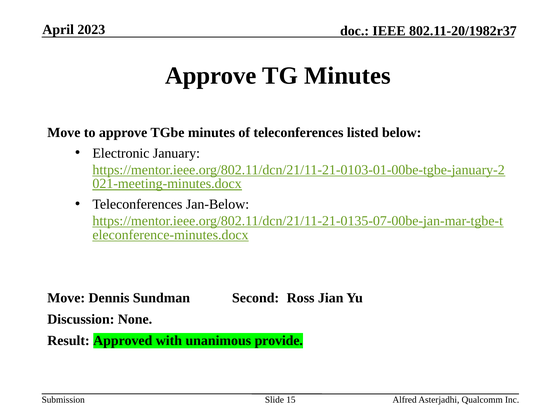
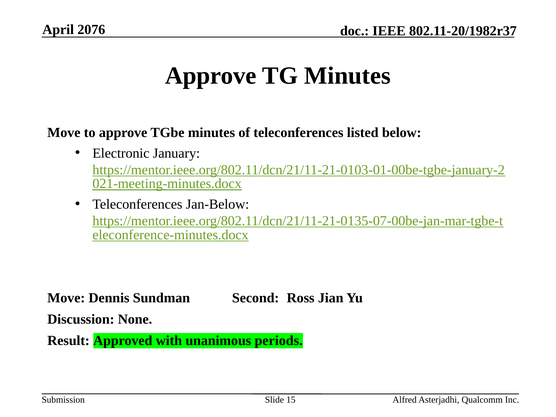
2023: 2023 -> 2076
provide: provide -> periods
